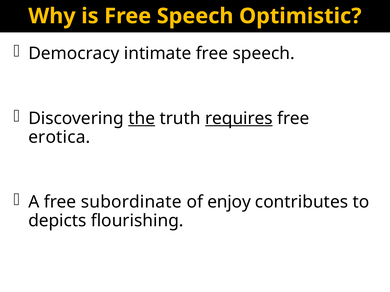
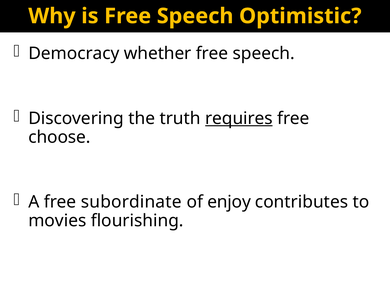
intimate: intimate -> whether
the underline: present -> none
erotica: erotica -> choose
depicts: depicts -> movies
